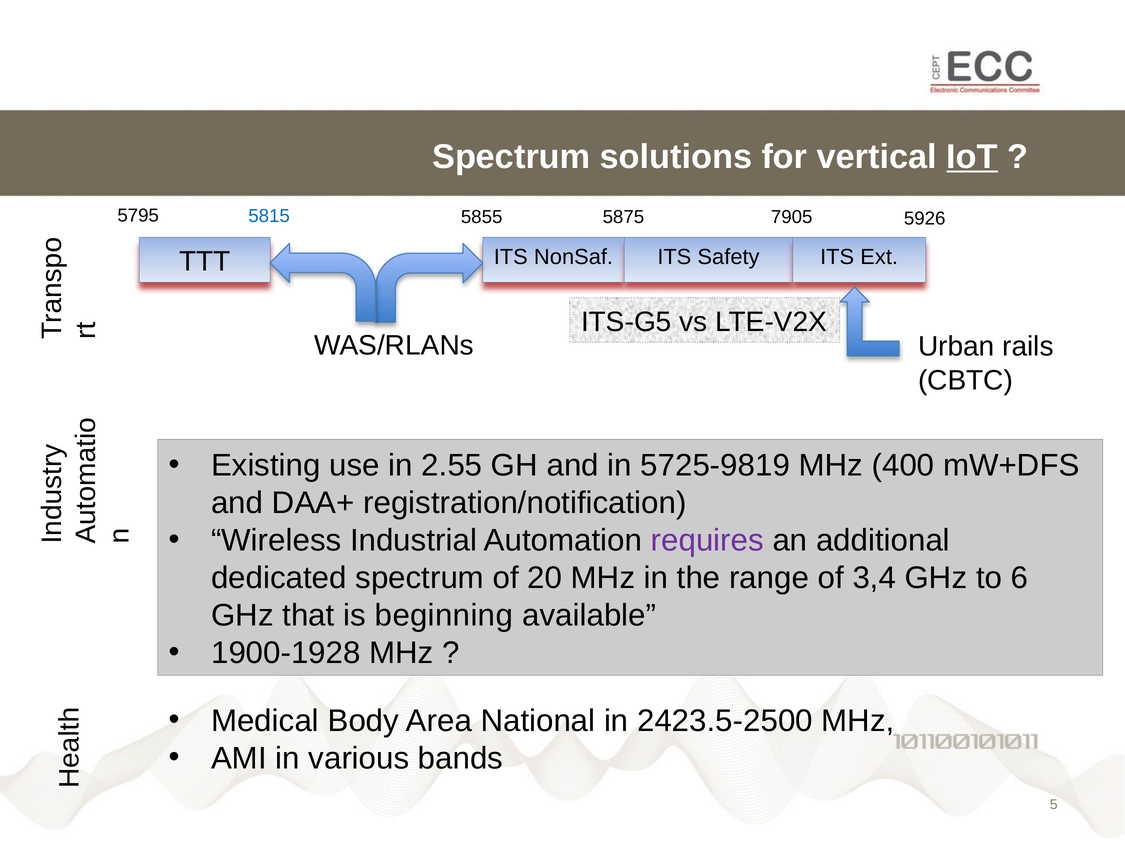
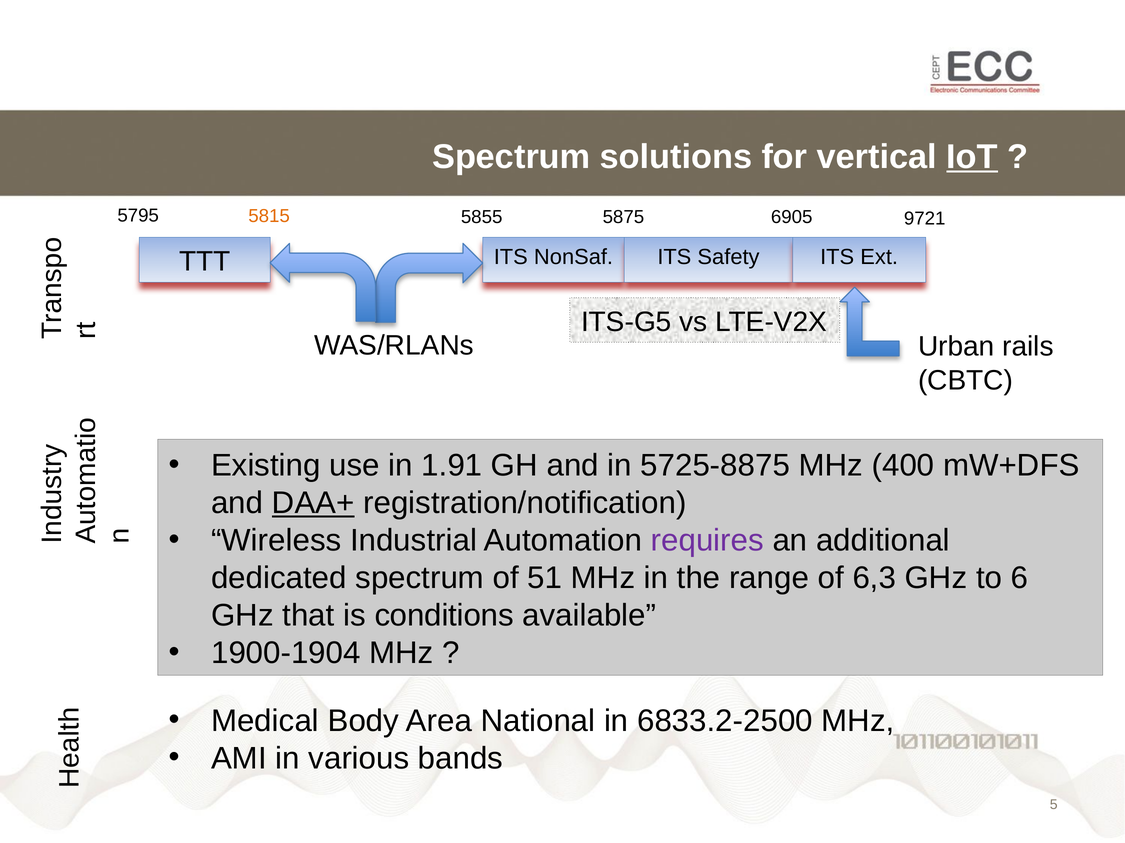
5815 colour: blue -> orange
7905: 7905 -> 6905
5926: 5926 -> 9721
2.55: 2.55 -> 1.91
5725-9819: 5725-9819 -> 5725-8875
DAA+ underline: none -> present
20: 20 -> 51
3,4: 3,4 -> 6,3
beginning: beginning -> conditions
1900-1928: 1900-1928 -> 1900-1904
2423.5-2500: 2423.5-2500 -> 6833.2-2500
